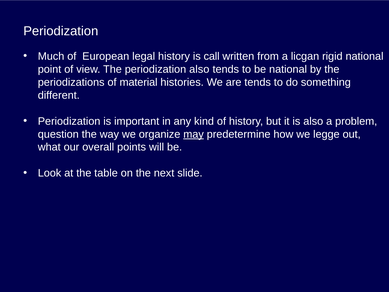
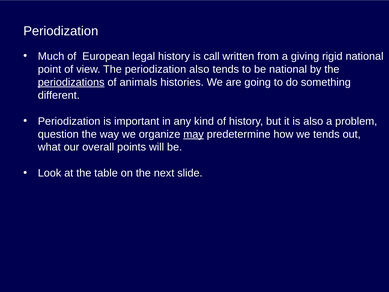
licgan: licgan -> giving
periodizations underline: none -> present
material: material -> animals
are tends: tends -> going
we legge: legge -> tends
